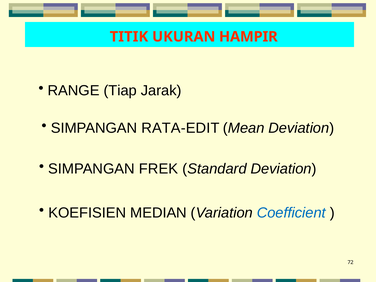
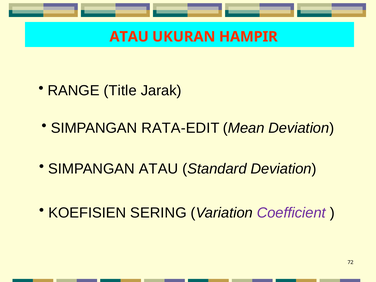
TITIK at (129, 37): TITIK -> ATAU
Tiap: Tiap -> Title
SIMPANGAN FREK: FREK -> ATAU
MEDIAN: MEDIAN -> SERING
Coefficient colour: blue -> purple
